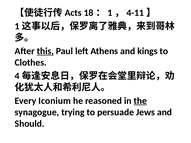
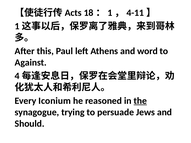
this underline: present -> none
kings: kings -> word
Clothes: Clothes -> Against
